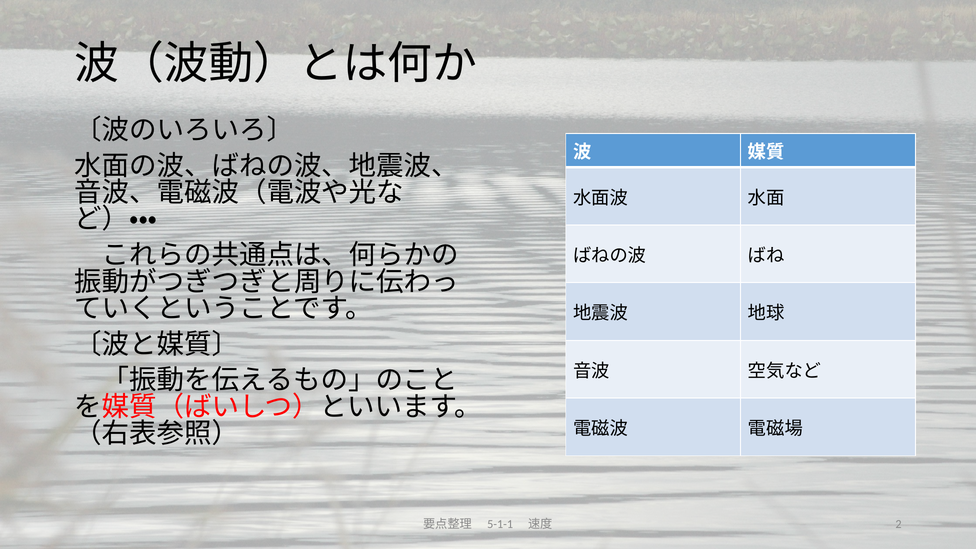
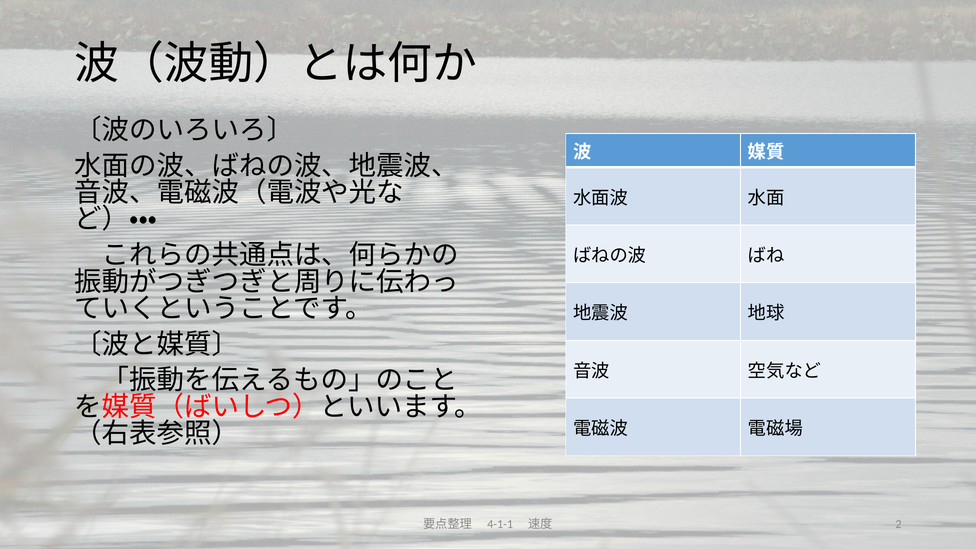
5-1-1: 5-1-1 -> 4-1-1
